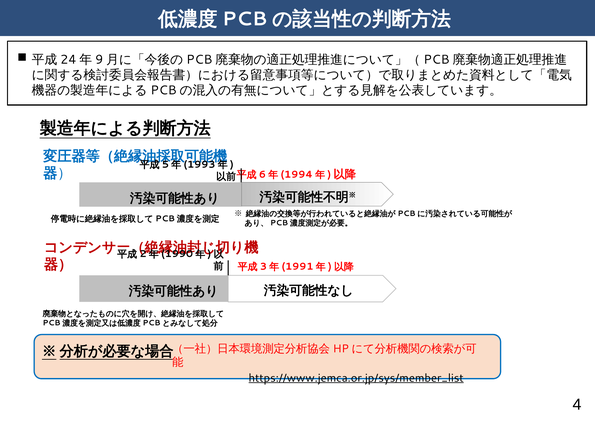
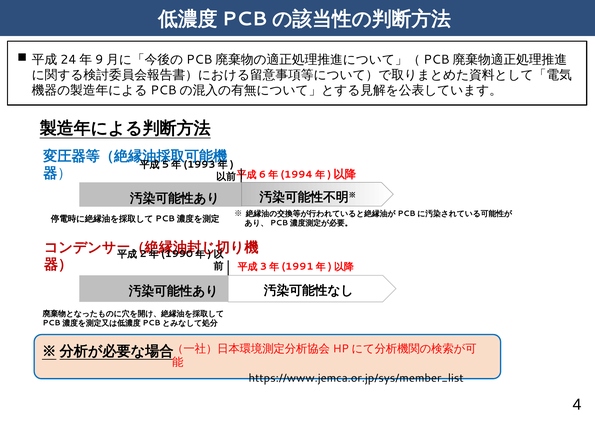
https://www.jemca.or.jp/sys/member_list underline: present -> none
